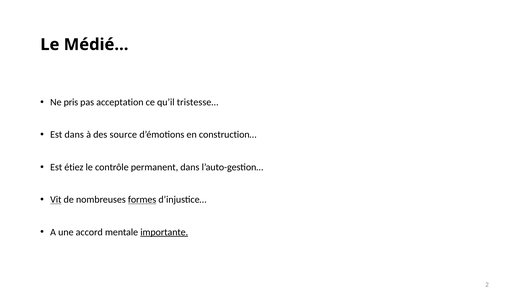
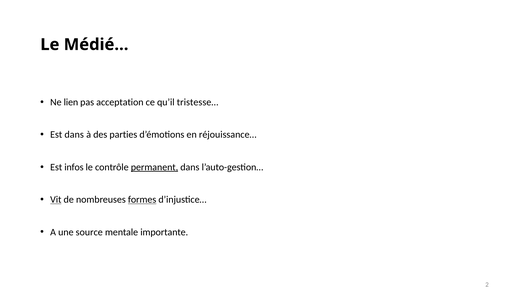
pris: pris -> lien
source: source -> parties
construction…: construction… -> réjouissance…
étiez: étiez -> infos
permanent underline: none -> present
accord: accord -> source
importante underline: present -> none
